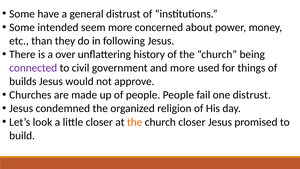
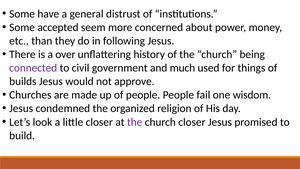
intended: intended -> accepted
and more: more -> much
one distrust: distrust -> wisdom
the at (135, 122) colour: orange -> purple
